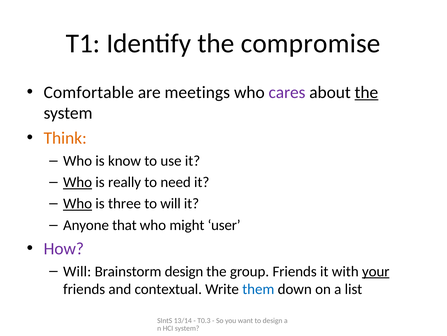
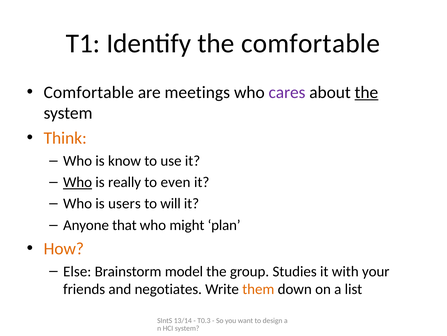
the compromise: compromise -> comfortable
need: need -> even
Who at (78, 203) underline: present -> none
three: three -> users
user: user -> plan
How colour: purple -> orange
Will at (77, 271): Will -> Else
Brainstorm design: design -> model
group Friends: Friends -> Studies
your underline: present -> none
contextual: contextual -> negotiates
them colour: blue -> orange
